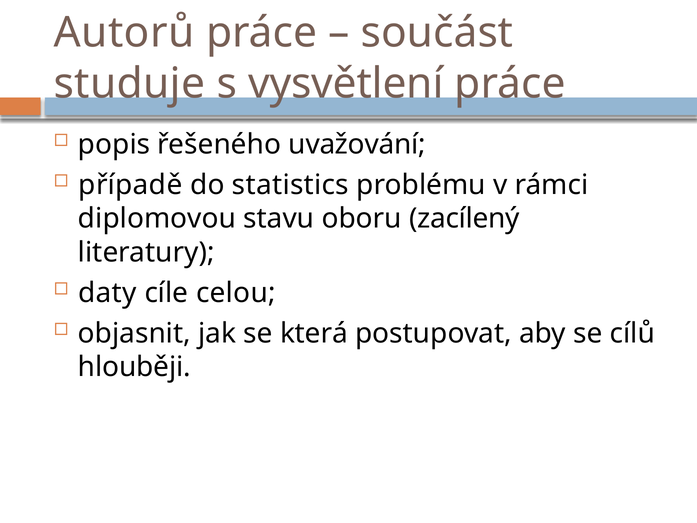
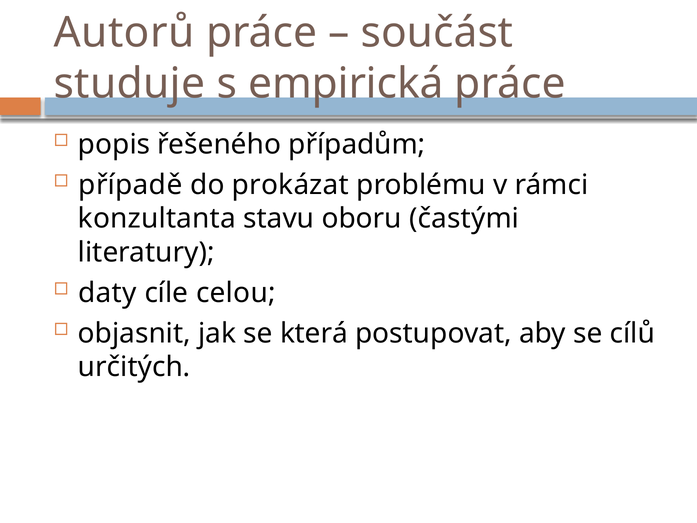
vysvětlení: vysvětlení -> empirická
uvažování: uvažování -> případům
statistics: statistics -> prokázat
diplomovou: diplomovou -> konzultanta
zacílený: zacílený -> častými
hlouběji: hlouběji -> určitých
